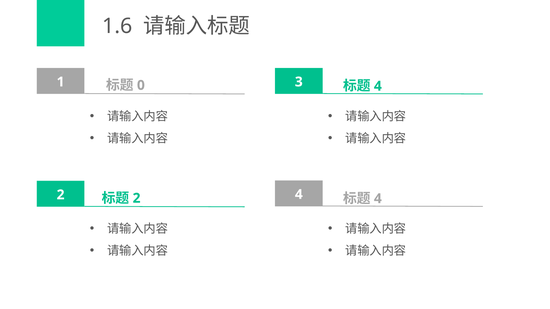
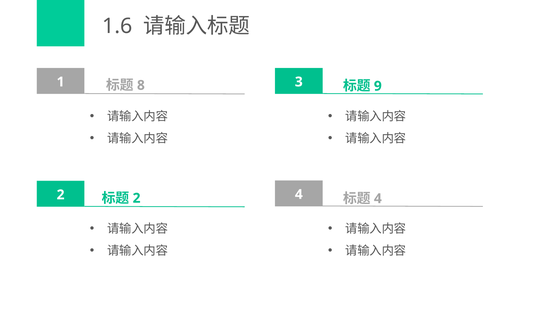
0: 0 -> 8
4 at (378, 86): 4 -> 9
